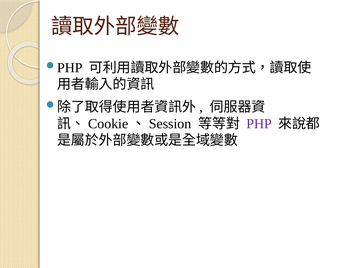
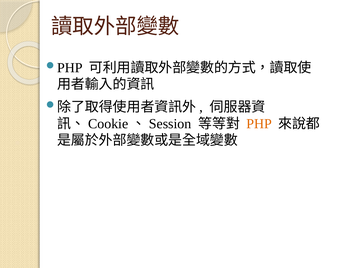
PHP colour: purple -> orange
